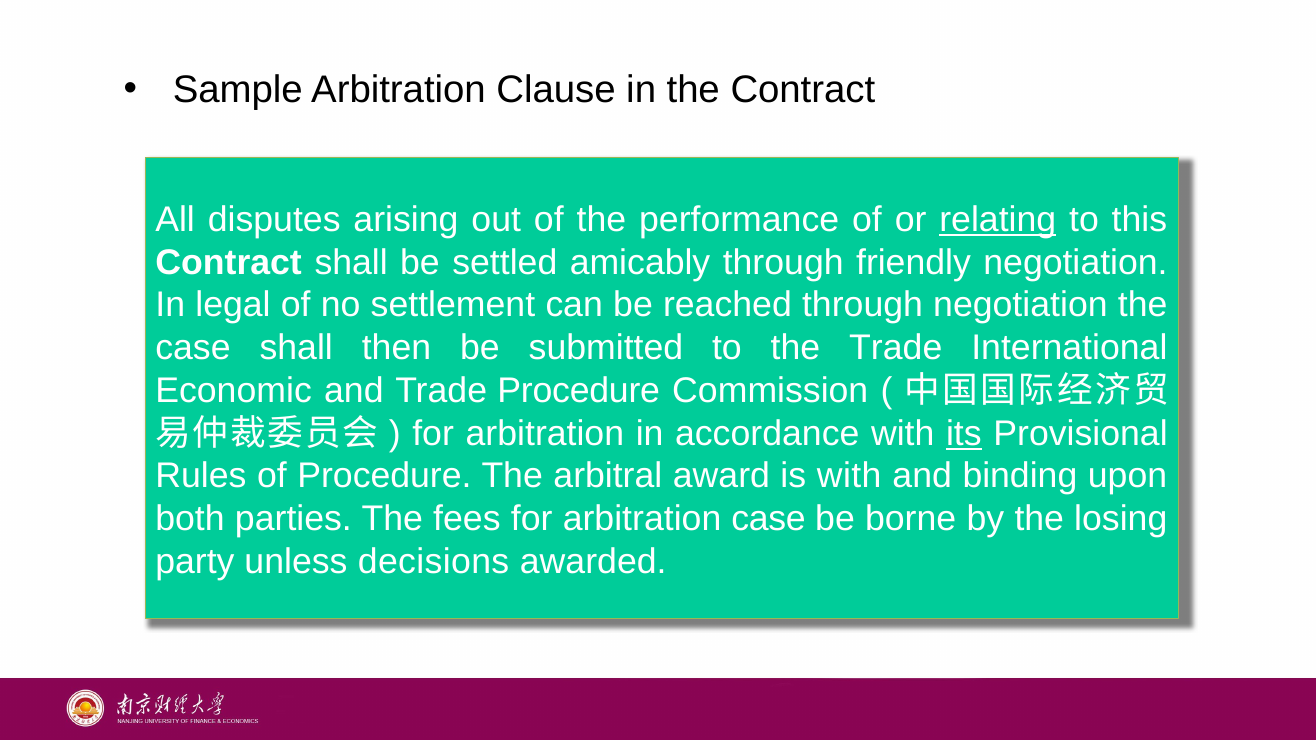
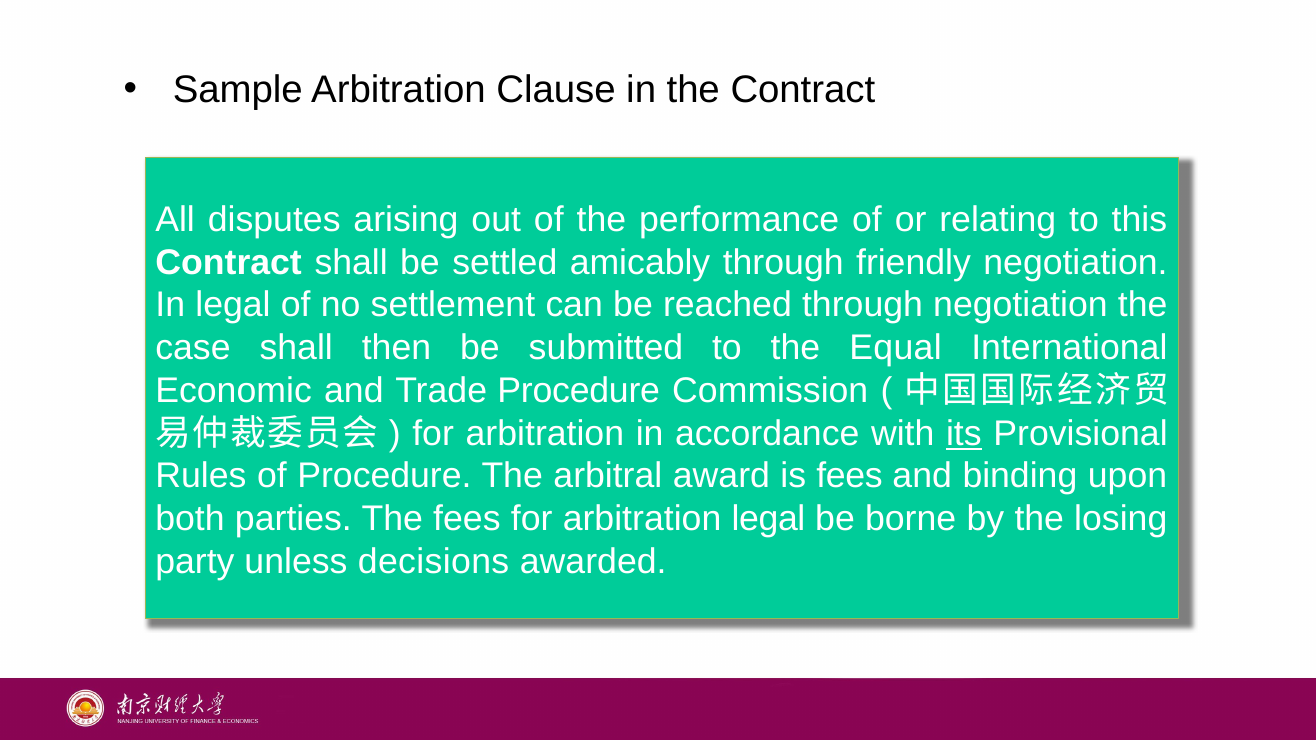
relating underline: present -> none
the Trade: Trade -> Equal
is with: with -> fees
arbitration case: case -> legal
